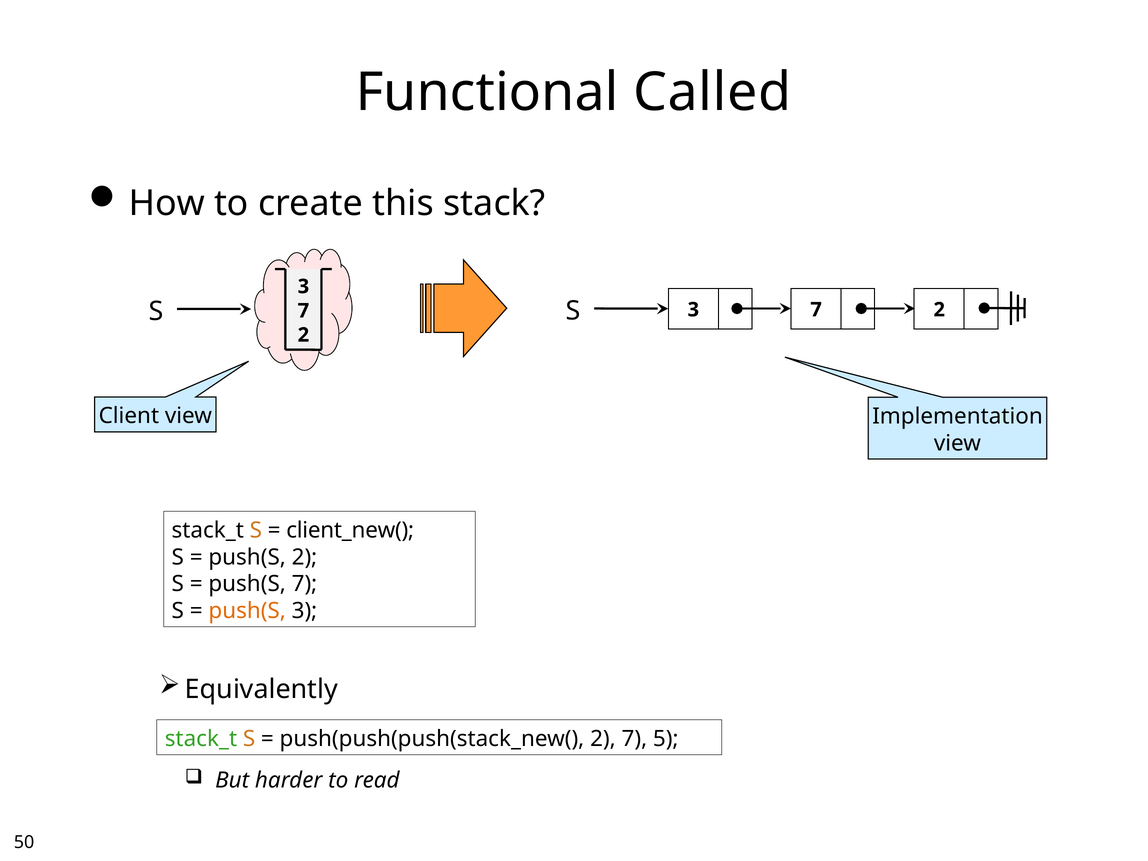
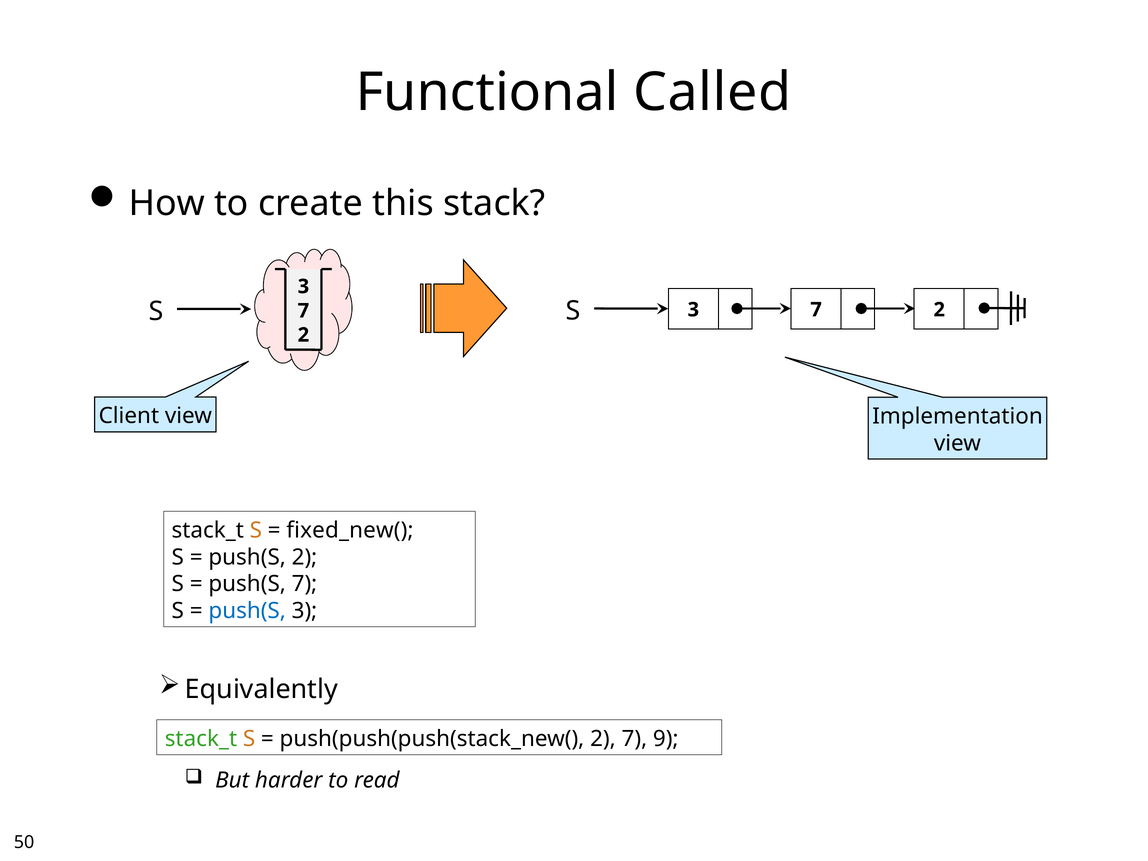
client_new(: client_new( -> fixed_new(
push(S at (247, 611) colour: orange -> blue
5: 5 -> 9
